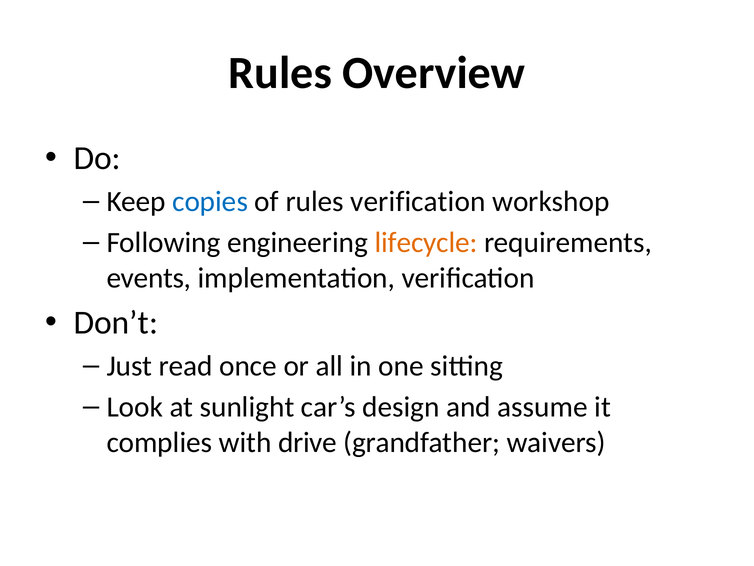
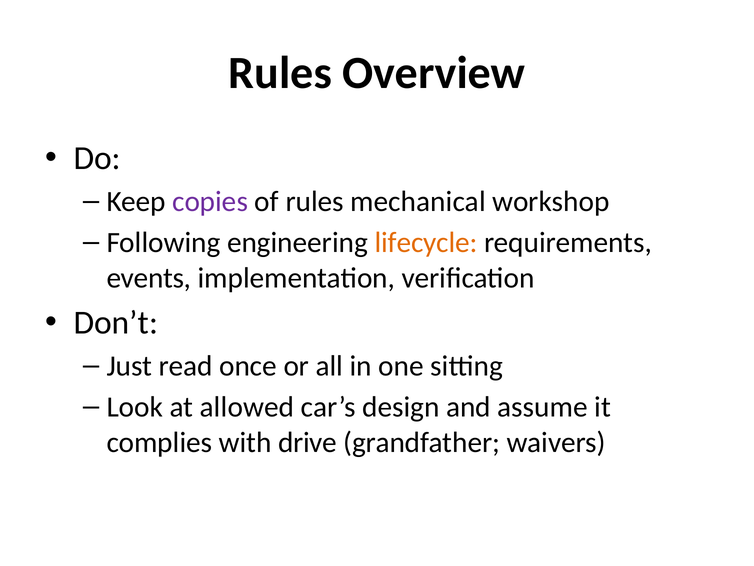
copies colour: blue -> purple
rules verification: verification -> mechanical
sunlight: sunlight -> allowed
